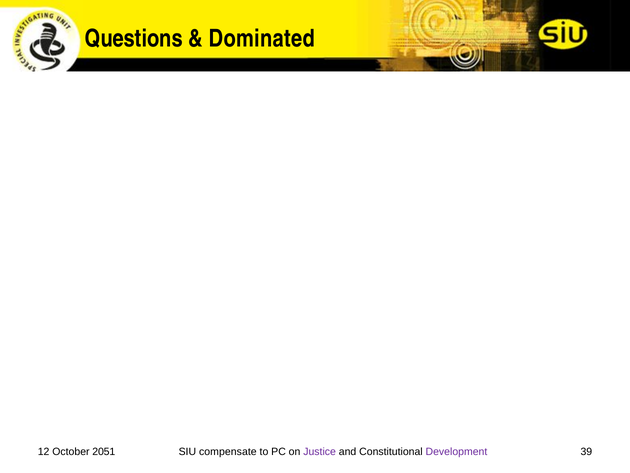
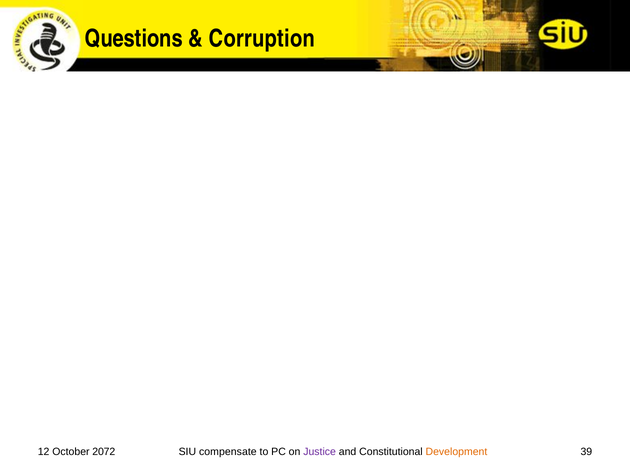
Dominated: Dominated -> Corruption
2051: 2051 -> 2072
Development colour: purple -> orange
